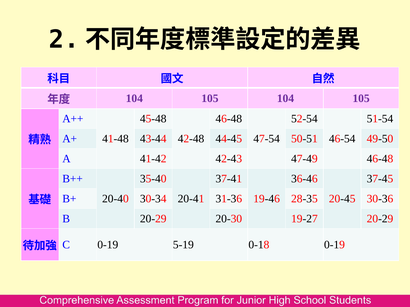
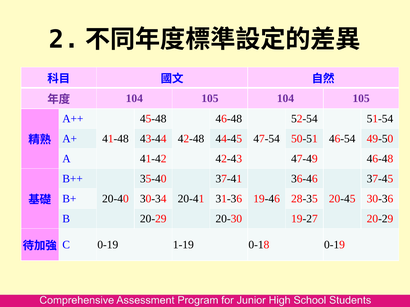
5-19: 5-19 -> 1-19
